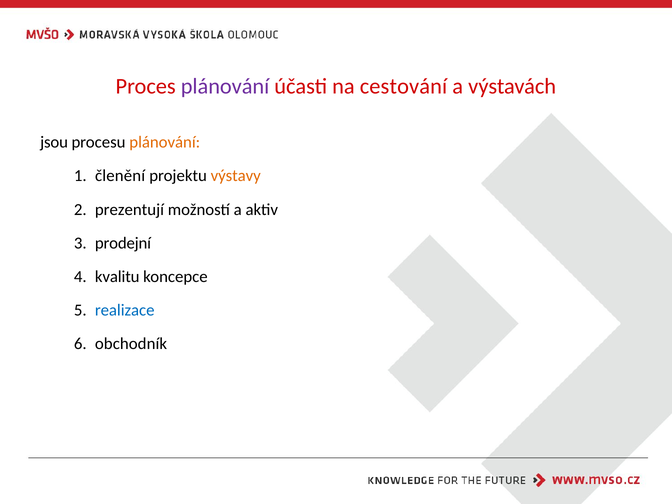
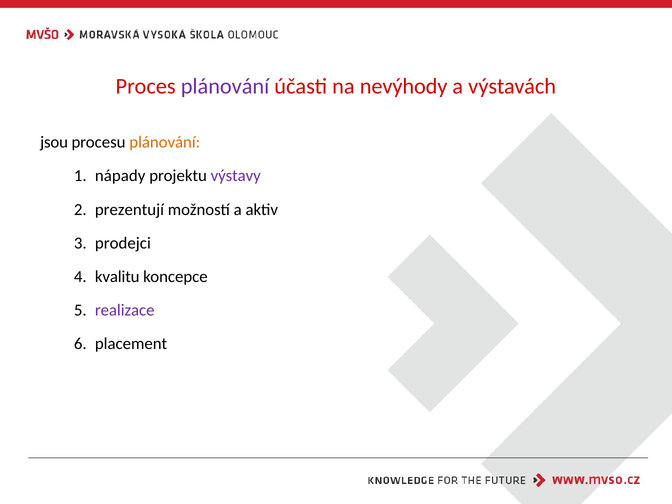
cestování: cestování -> nevýhody
členění: členění -> nápady
výstavy colour: orange -> purple
prodejní: prodejní -> prodejci
realizace colour: blue -> purple
obchodník: obchodník -> placement
